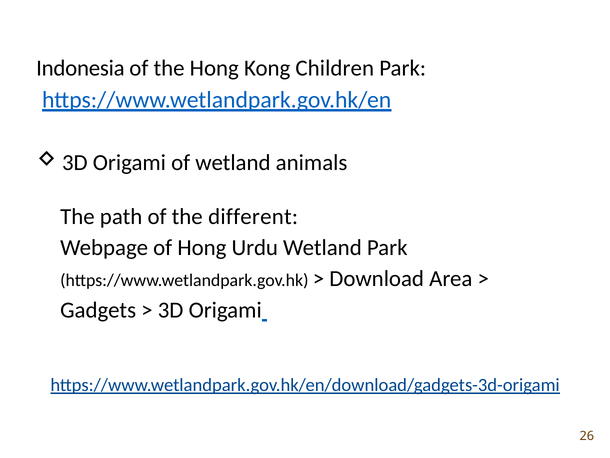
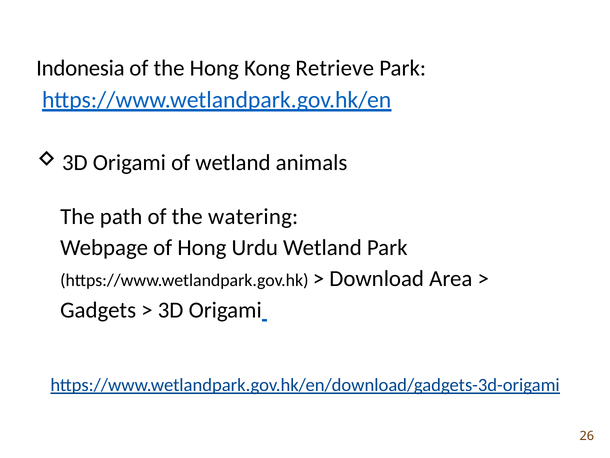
Children: Children -> Retrieve
different: different -> watering
